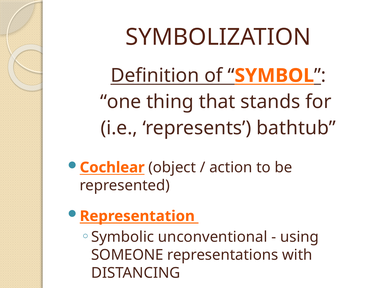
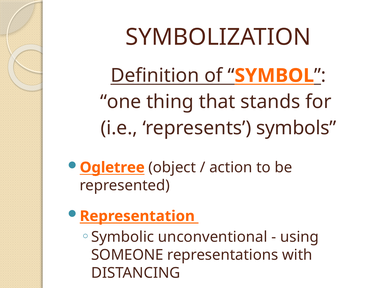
bathtub: bathtub -> symbols
Cochlear: Cochlear -> Ogletree
